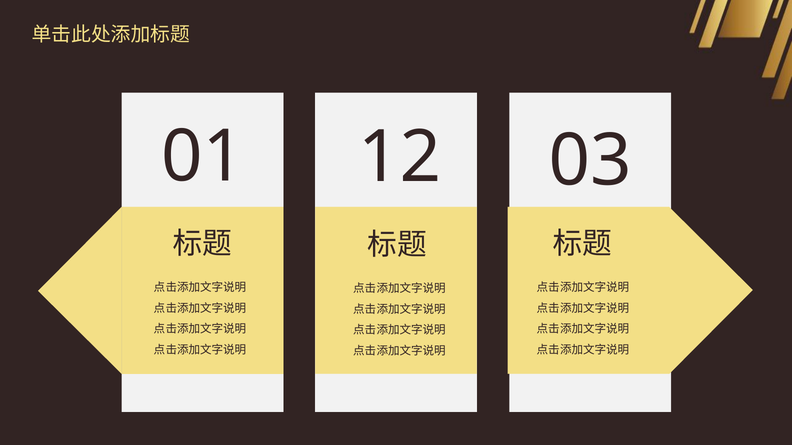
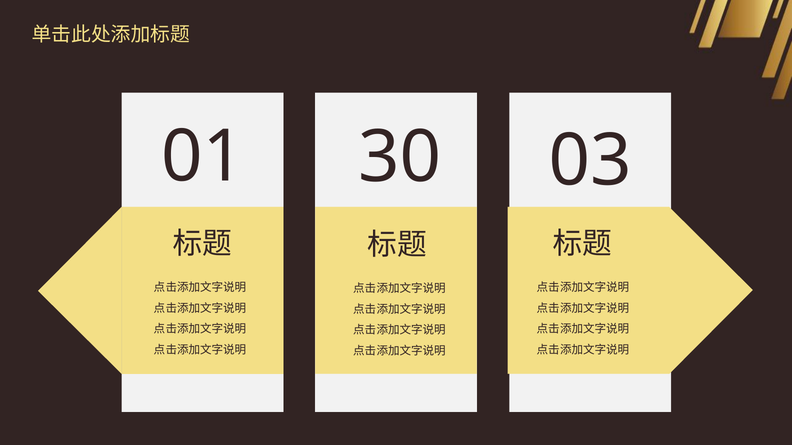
12: 12 -> 30
